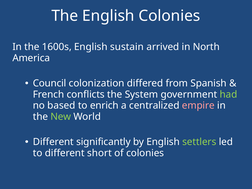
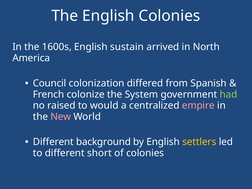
conflicts: conflicts -> colonize
based: based -> raised
enrich: enrich -> would
New colour: light green -> pink
significantly: significantly -> background
settlers colour: light green -> yellow
